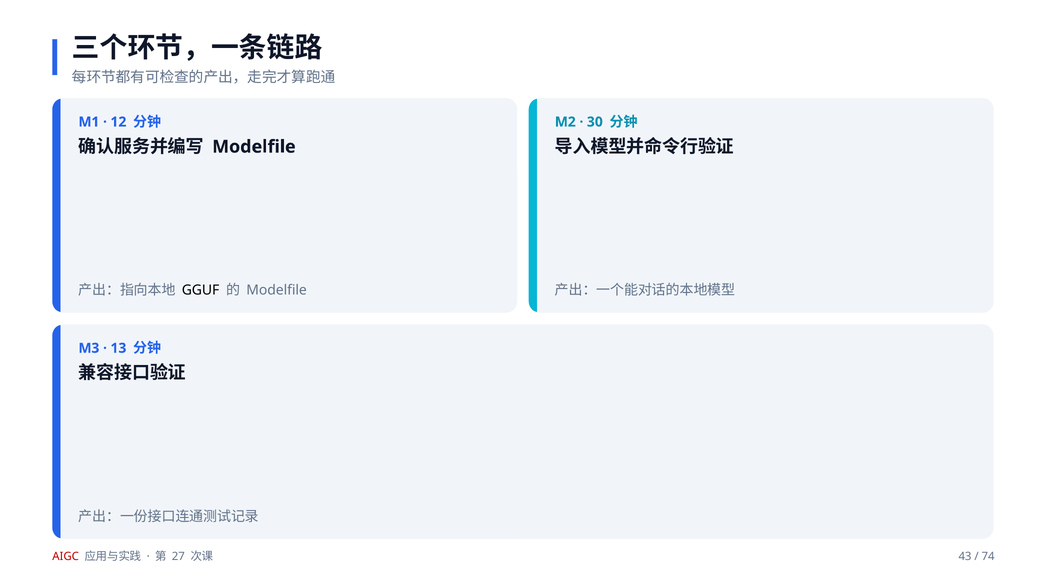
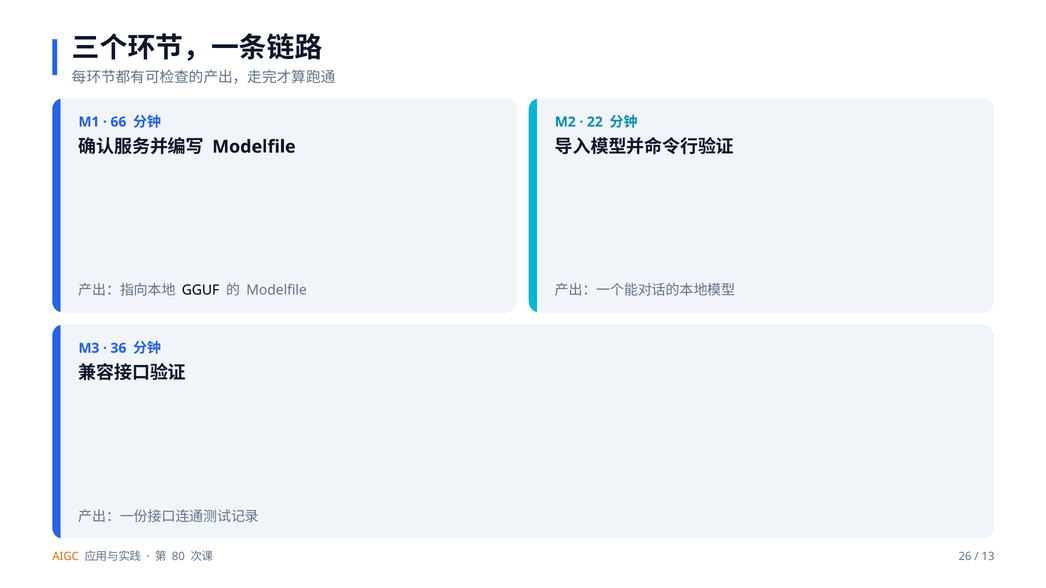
12: 12 -> 66
30: 30 -> 22
13: 13 -> 36
AIGC colour: red -> orange
27: 27 -> 80
43: 43 -> 26
74: 74 -> 13
